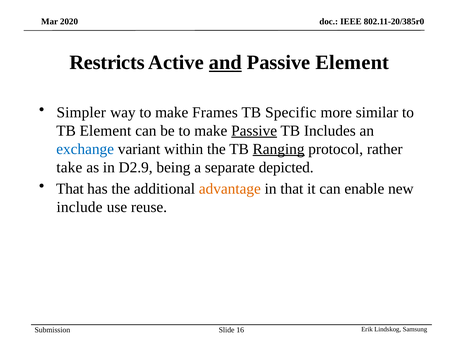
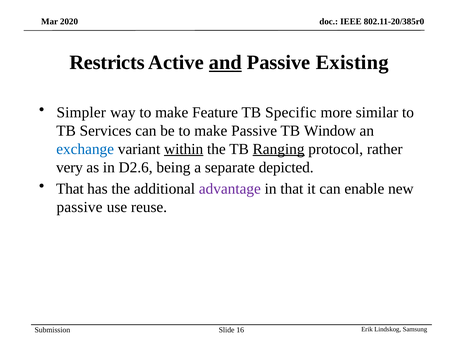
Passive Element: Element -> Existing
Frames: Frames -> Feature
TB Element: Element -> Services
Passive at (254, 131) underline: present -> none
Includes: Includes -> Window
within underline: none -> present
take: take -> very
D2.9: D2.9 -> D2.6
advantage colour: orange -> purple
include at (80, 207): include -> passive
